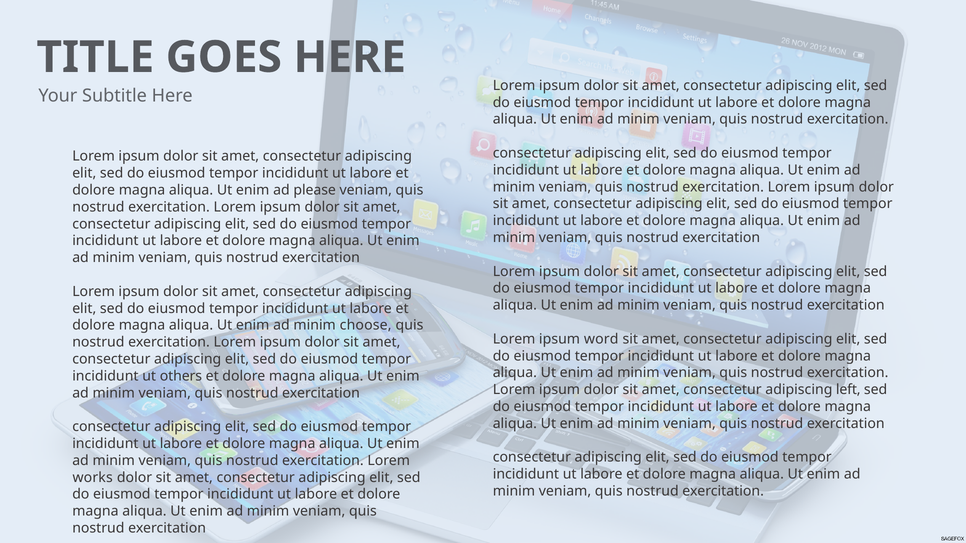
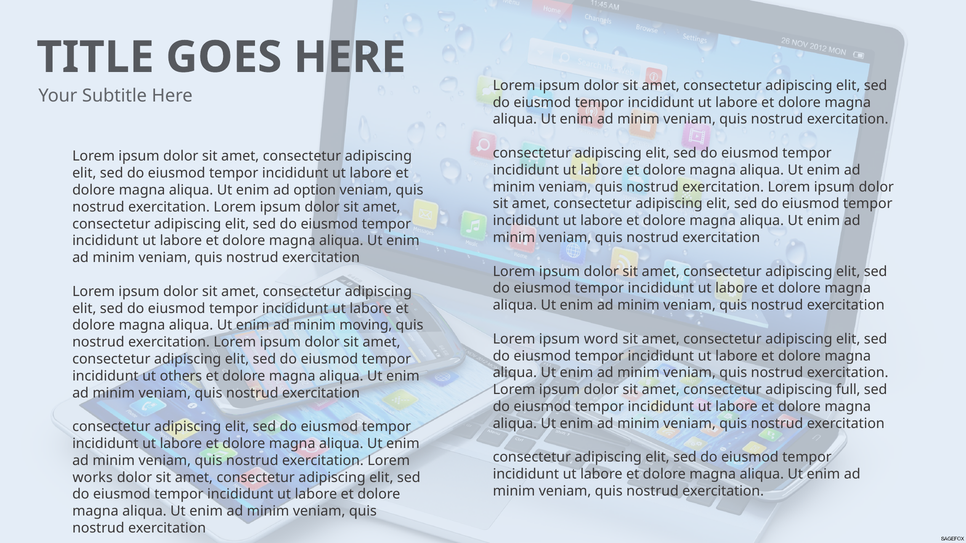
please: please -> option
choose: choose -> moving
left: left -> full
